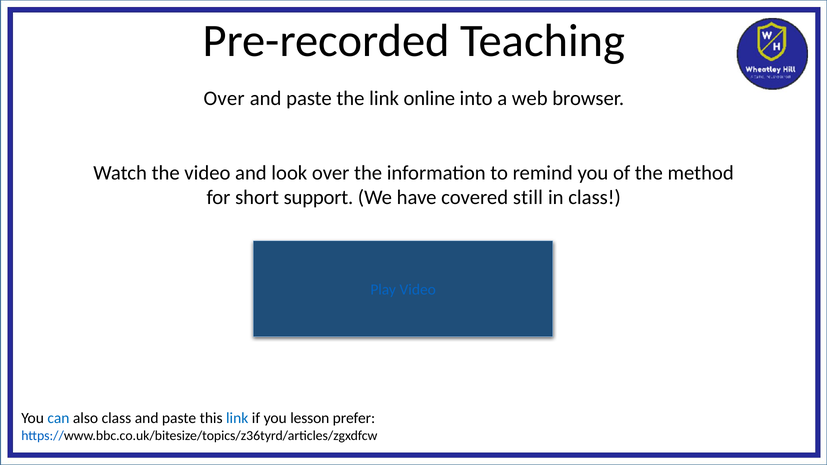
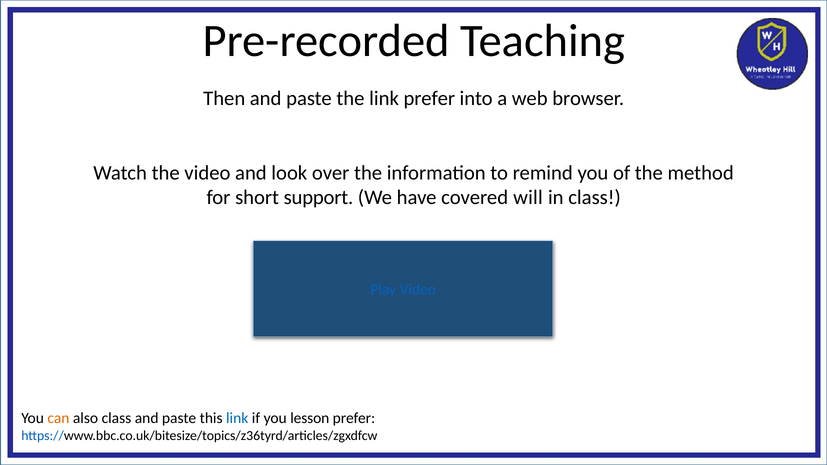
Over at (224, 98): Over -> Then
link online: online -> prefer
still: still -> will
can colour: blue -> orange
